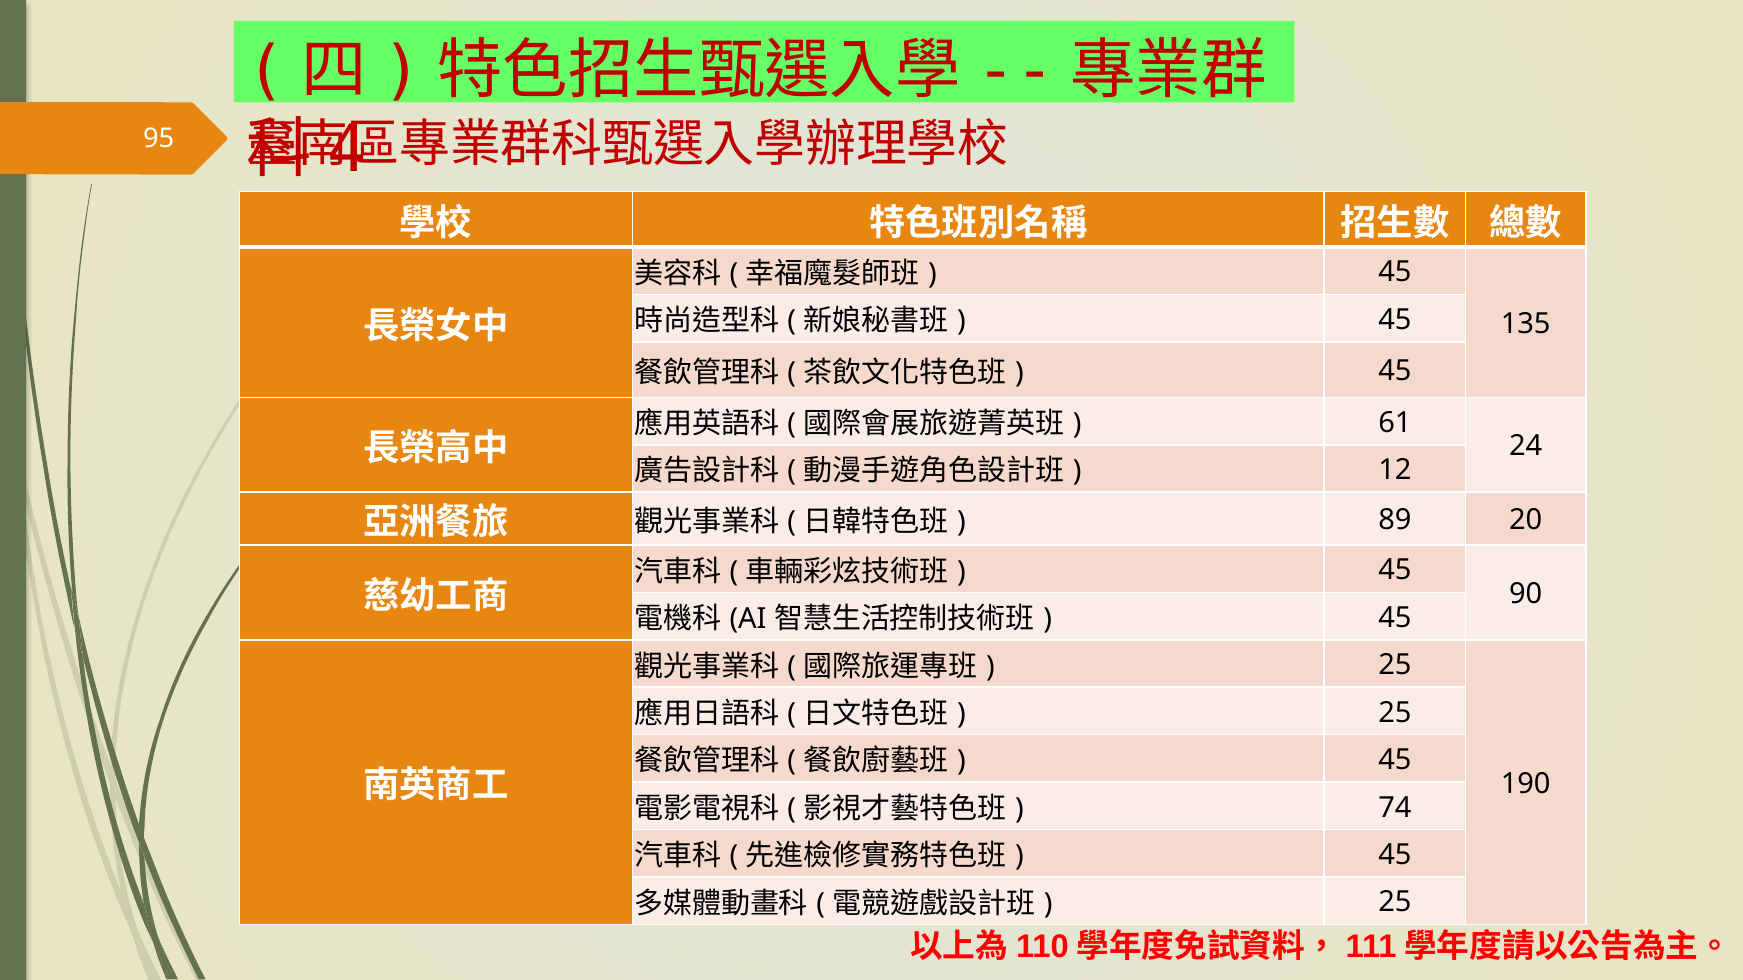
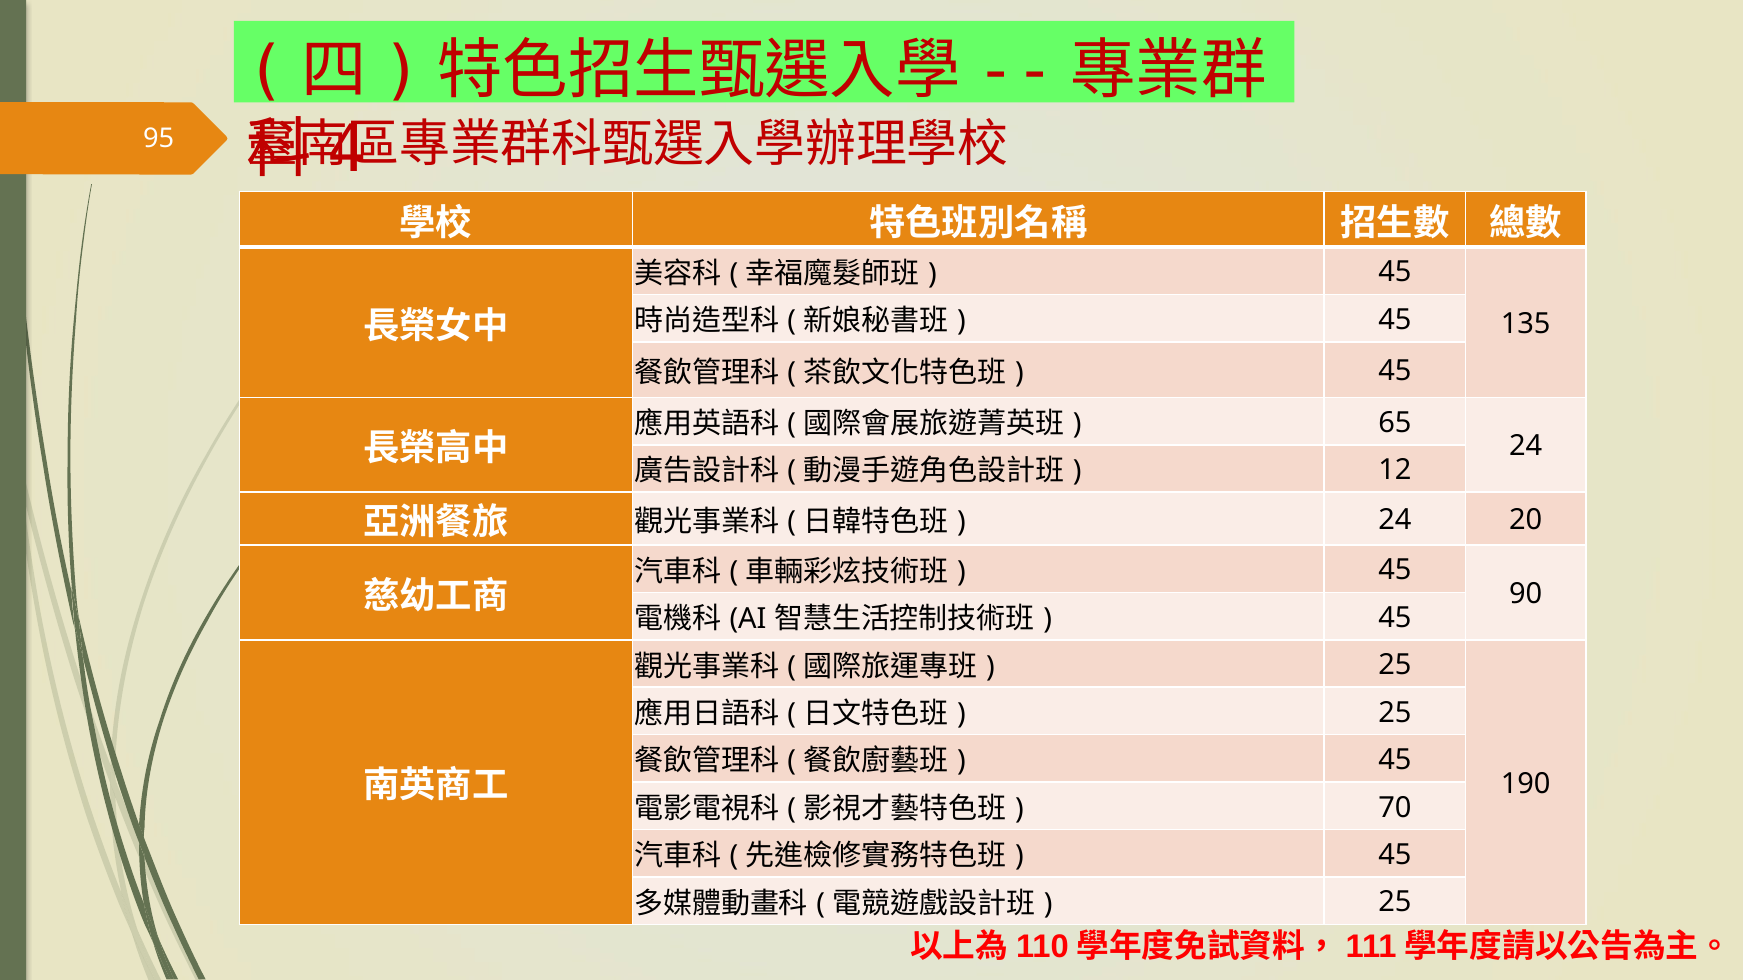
61: 61 -> 65
89 at (1395, 520): 89 -> 24
74: 74 -> 70
